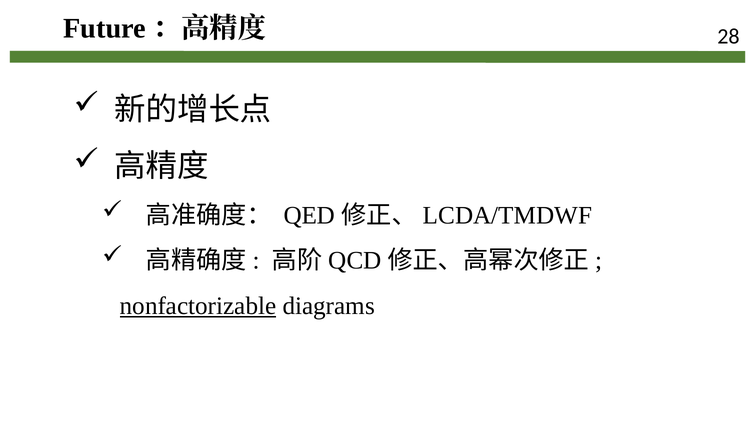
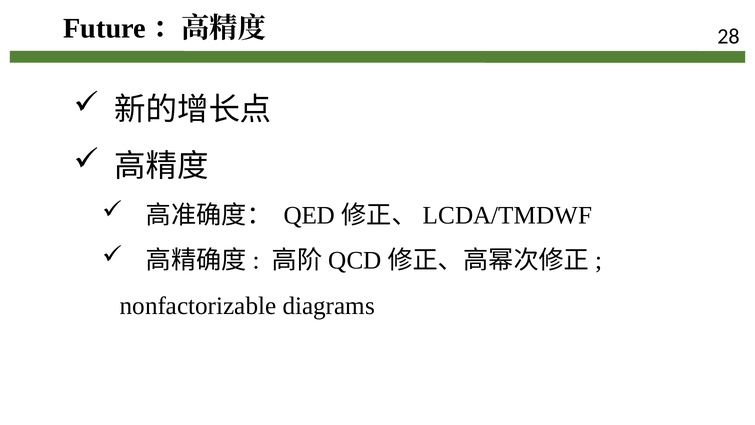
nonfactorizable underline: present -> none
